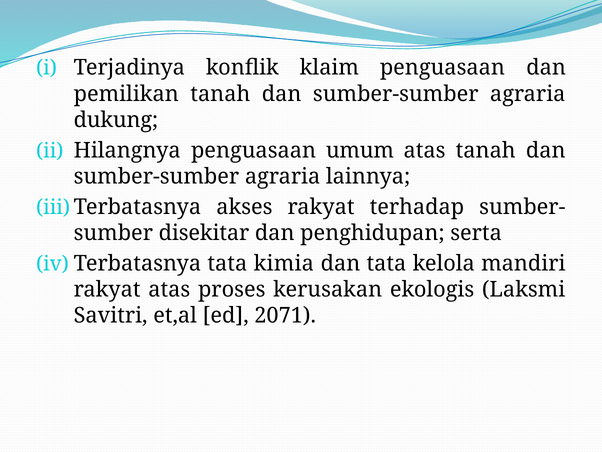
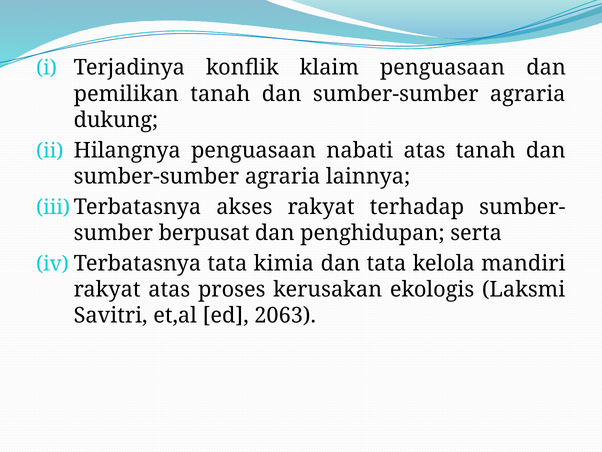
umum: umum -> nabati
disekitar: disekitar -> berpusat
2071: 2071 -> 2063
